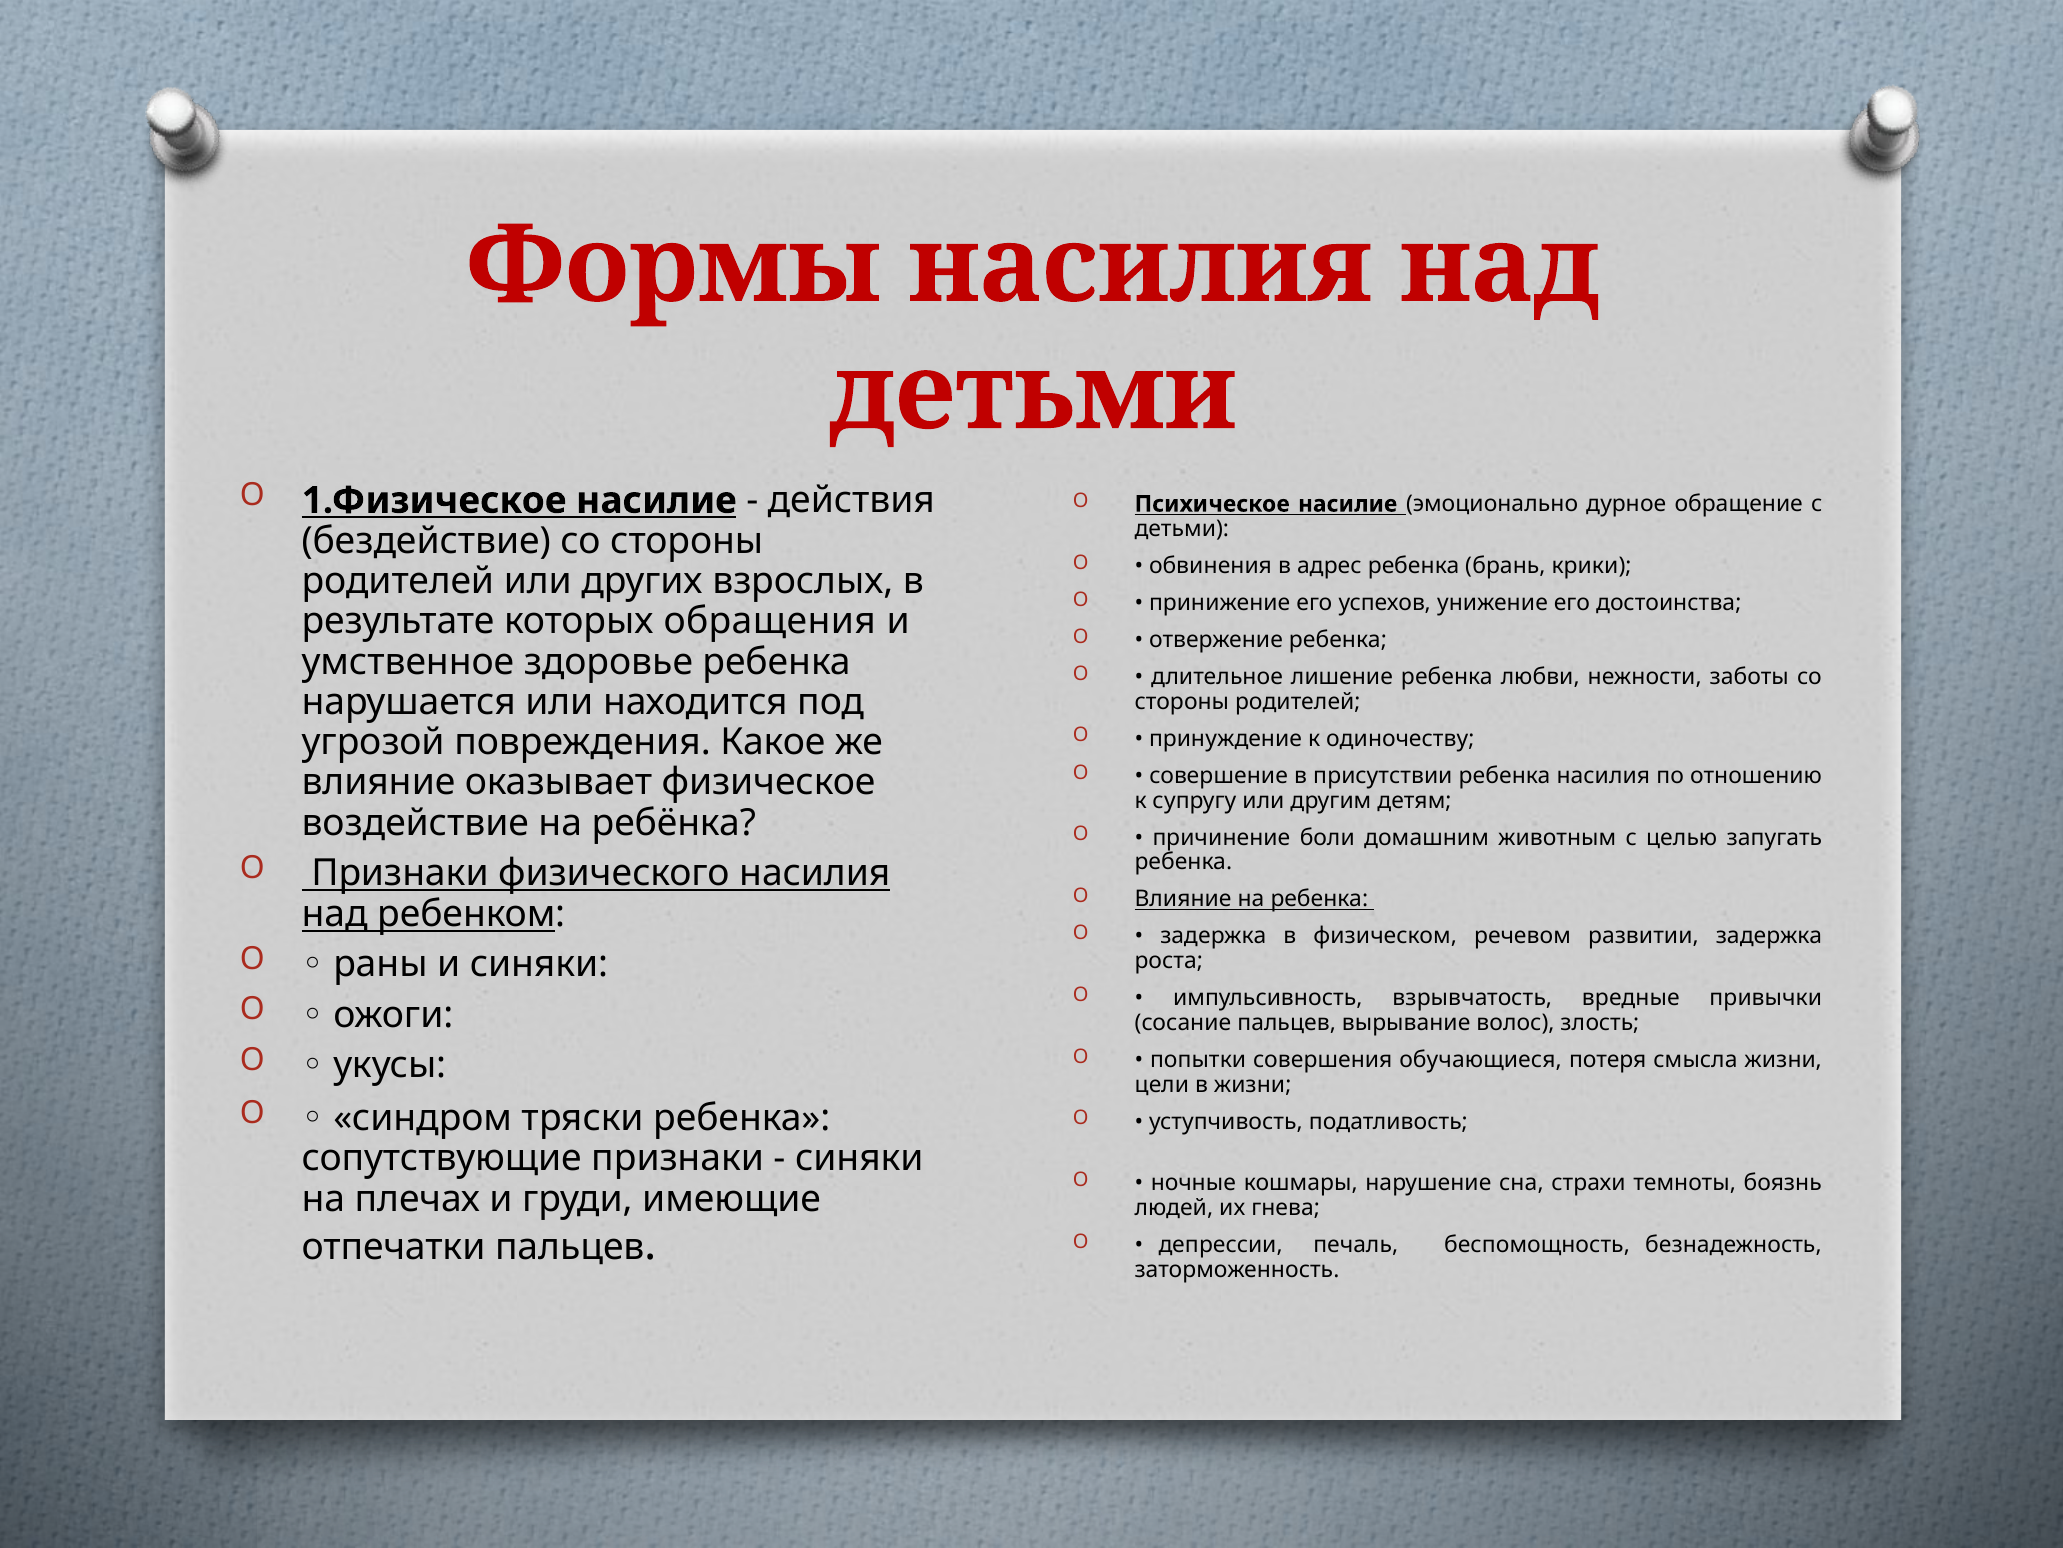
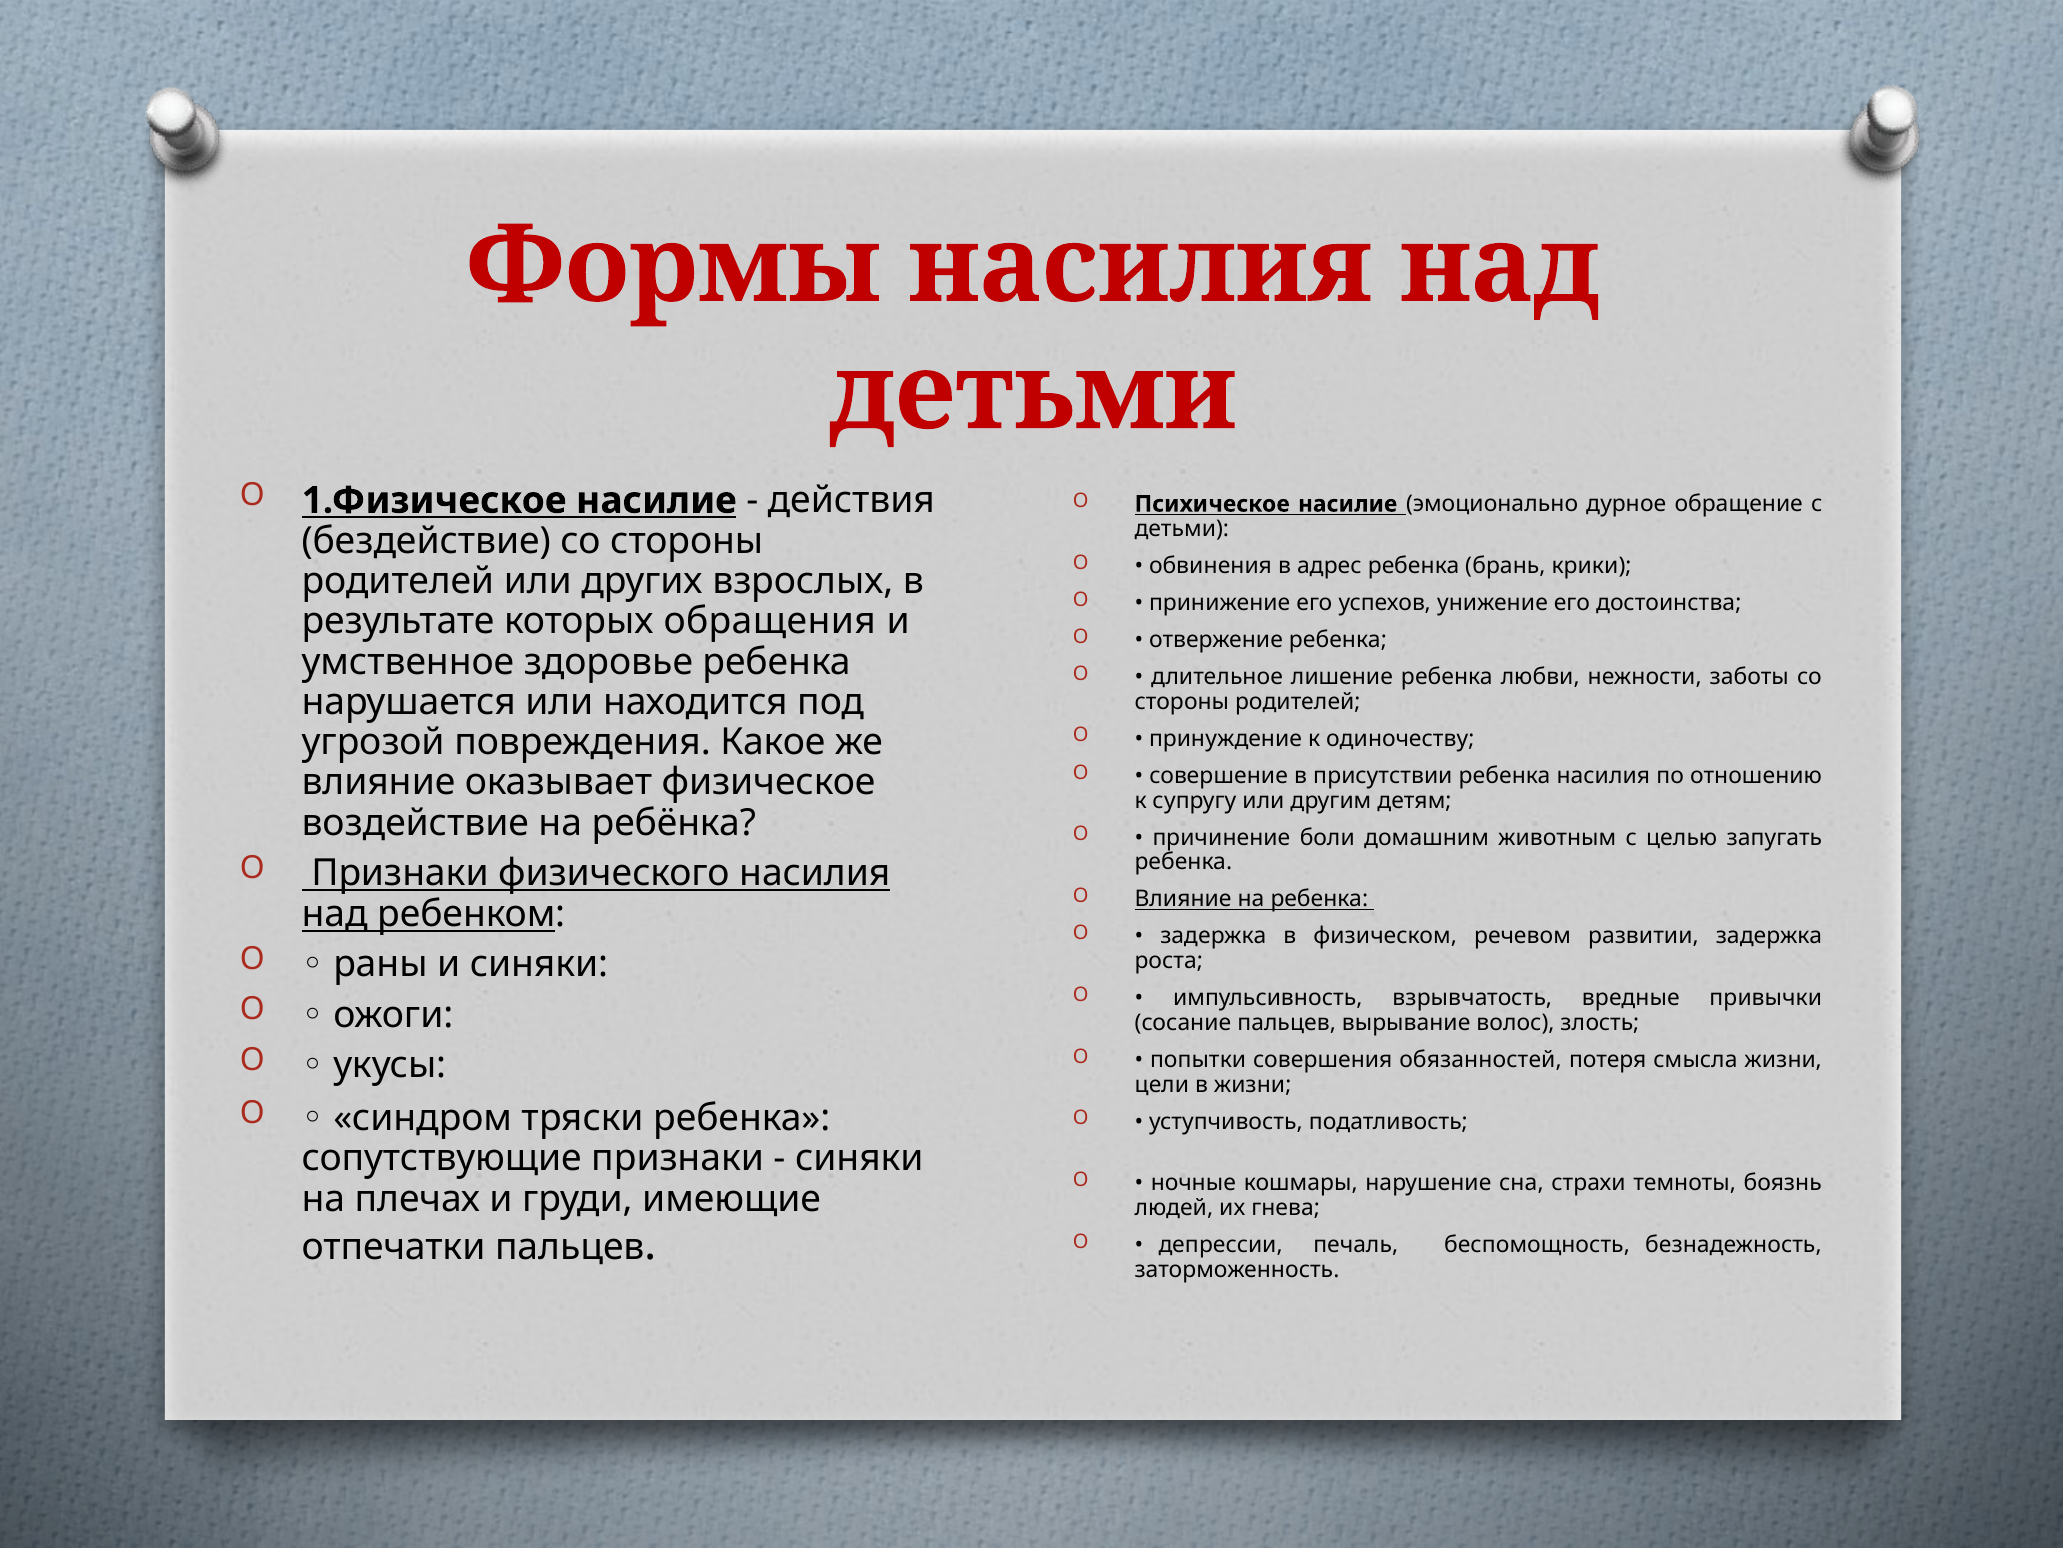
обучающиеся: обучающиеся -> обязанностей
